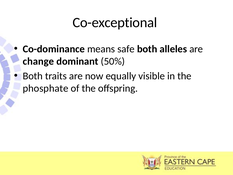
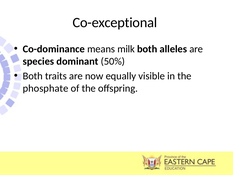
safe: safe -> milk
change: change -> species
